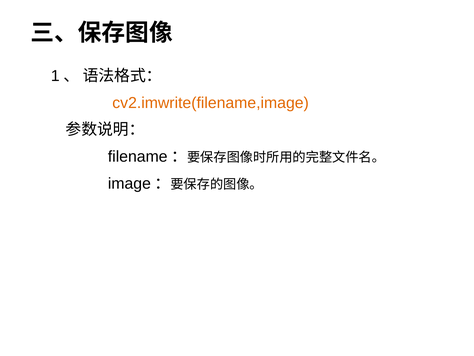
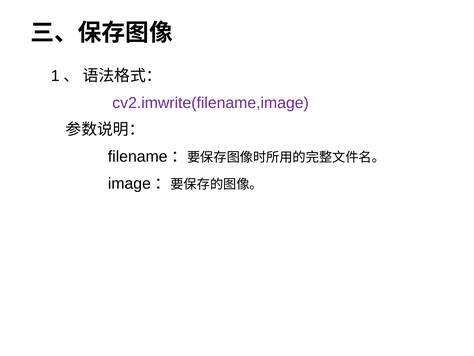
cv2.imwrite(filename,image colour: orange -> purple
